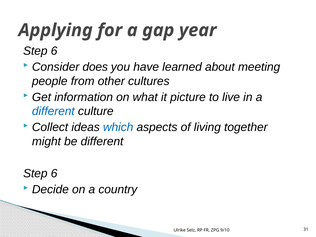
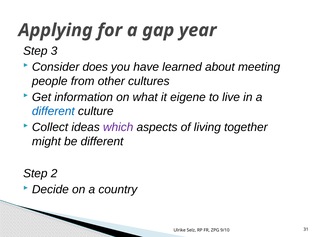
6 at (54, 51): 6 -> 3
picture: picture -> eigene
which colour: blue -> purple
6 at (54, 174): 6 -> 2
